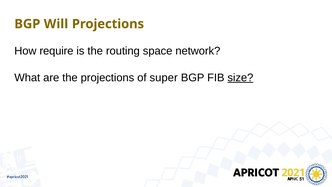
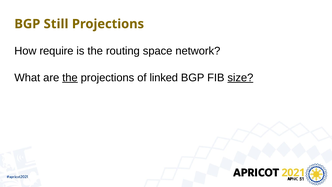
Will: Will -> Still
the at (70, 78) underline: none -> present
super: super -> linked
